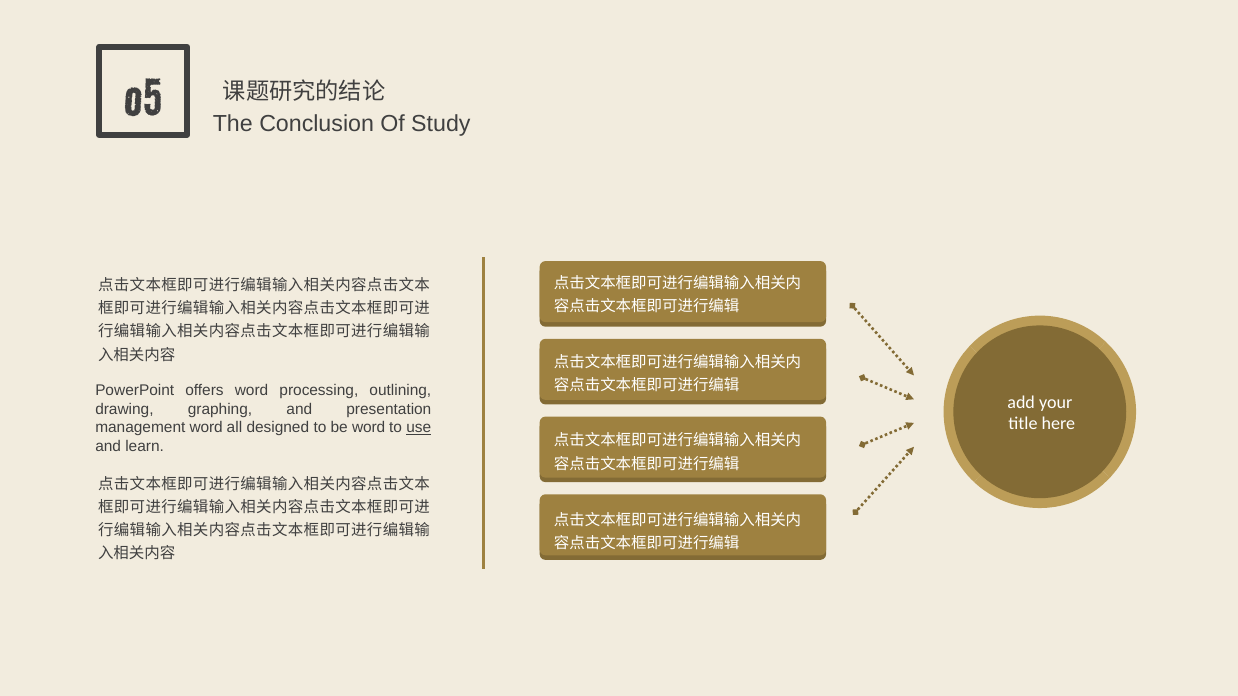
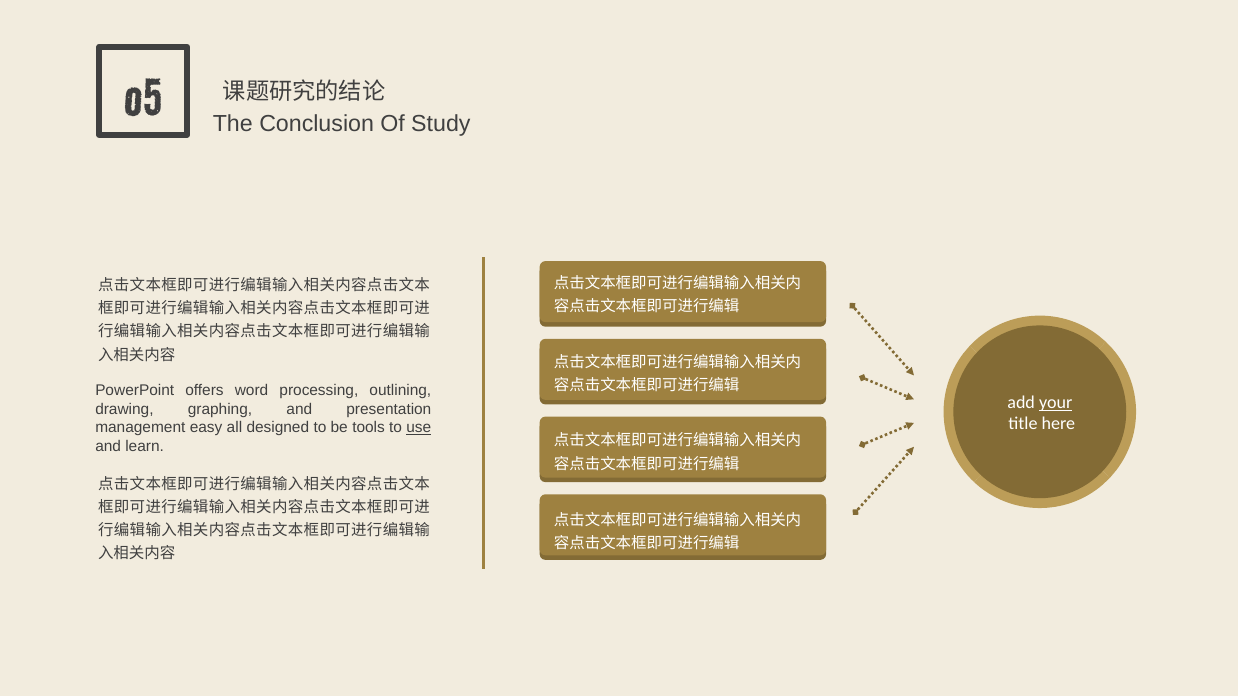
your underline: none -> present
management word: word -> easy
be word: word -> tools
